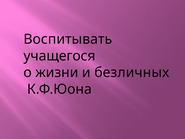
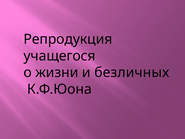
Воспитывать: Воспитывать -> Репродукция
